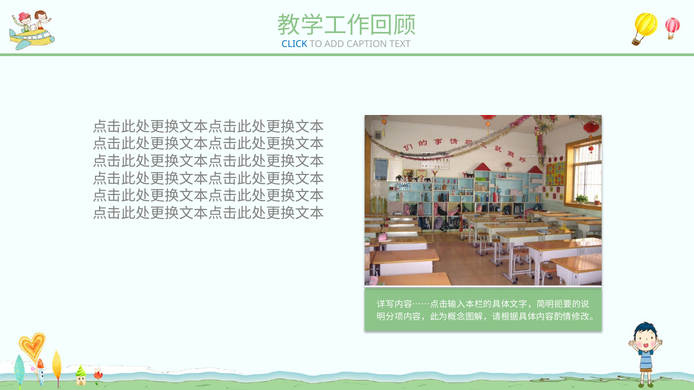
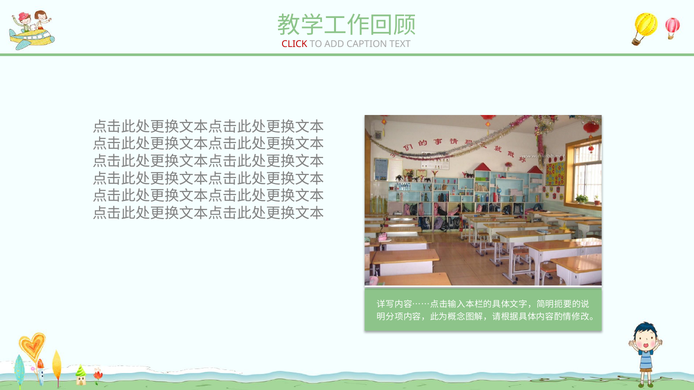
CLICK colour: blue -> red
